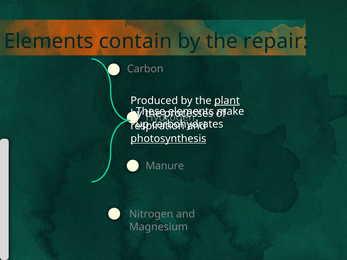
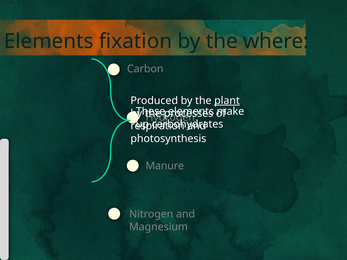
contain: contain -> fixation
repair: repair -> where
photosynthesis underline: present -> none
